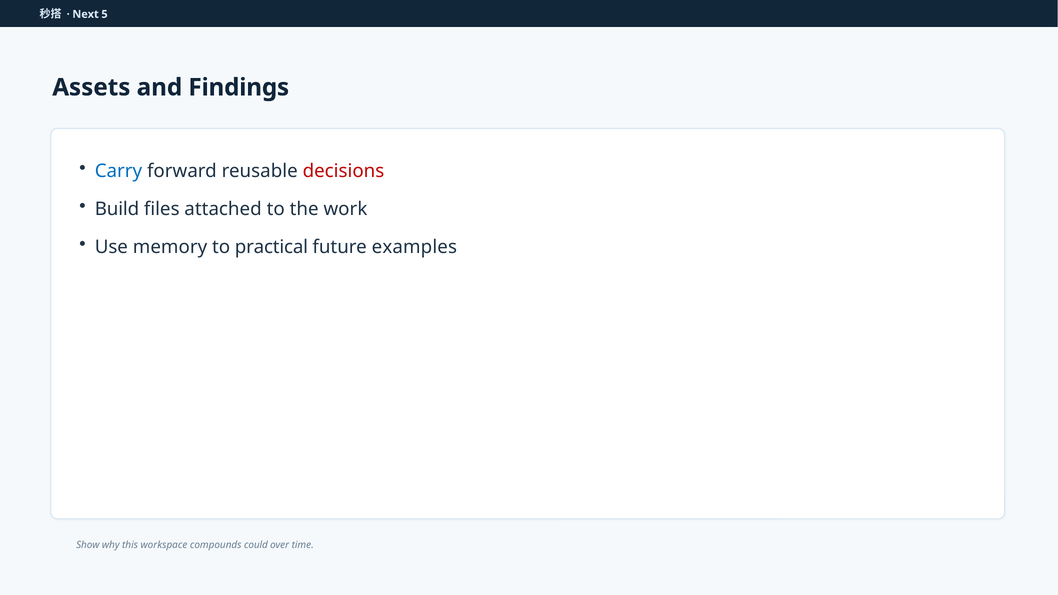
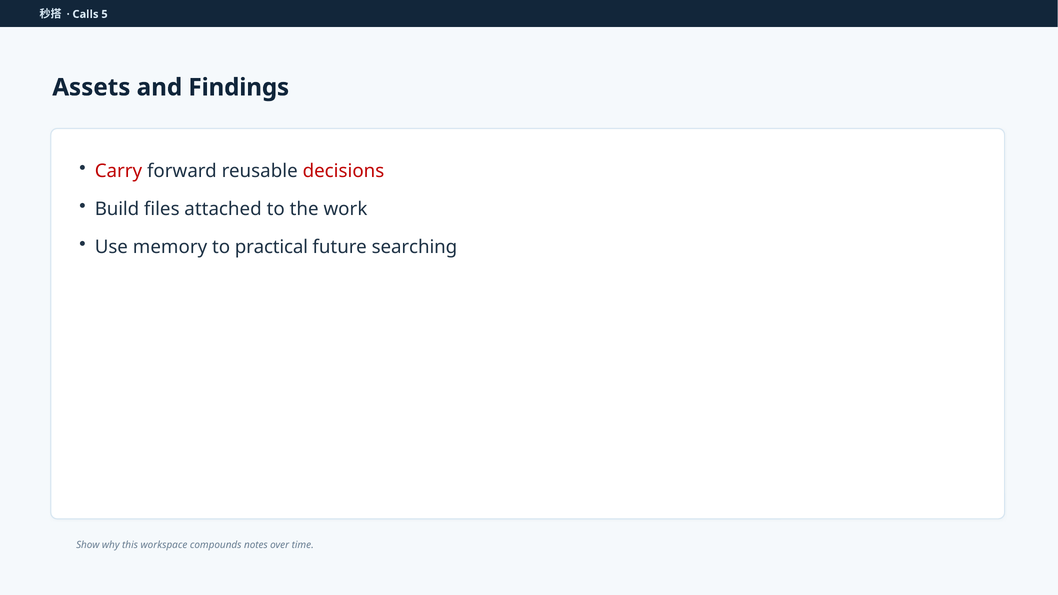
Next: Next -> Calls
Carry colour: blue -> red
examples: examples -> searching
could: could -> notes
